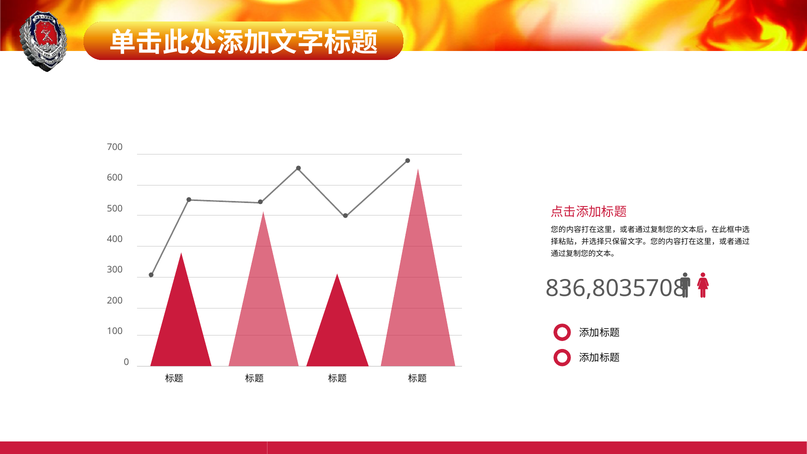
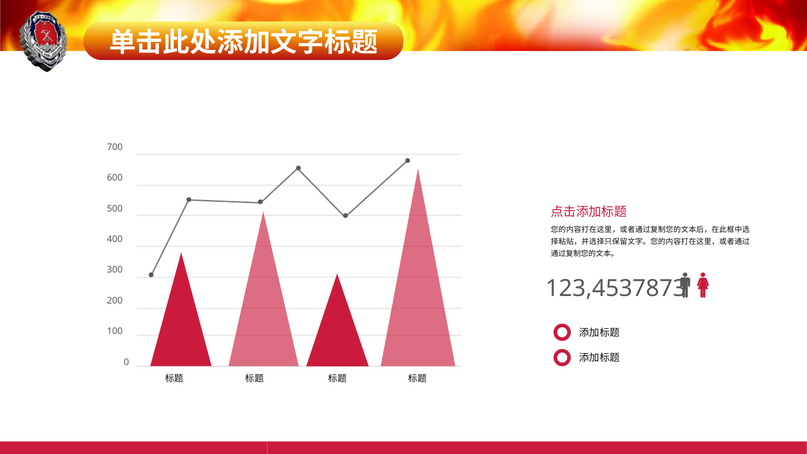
836,8035708: 836,8035708 -> 123,4537873
